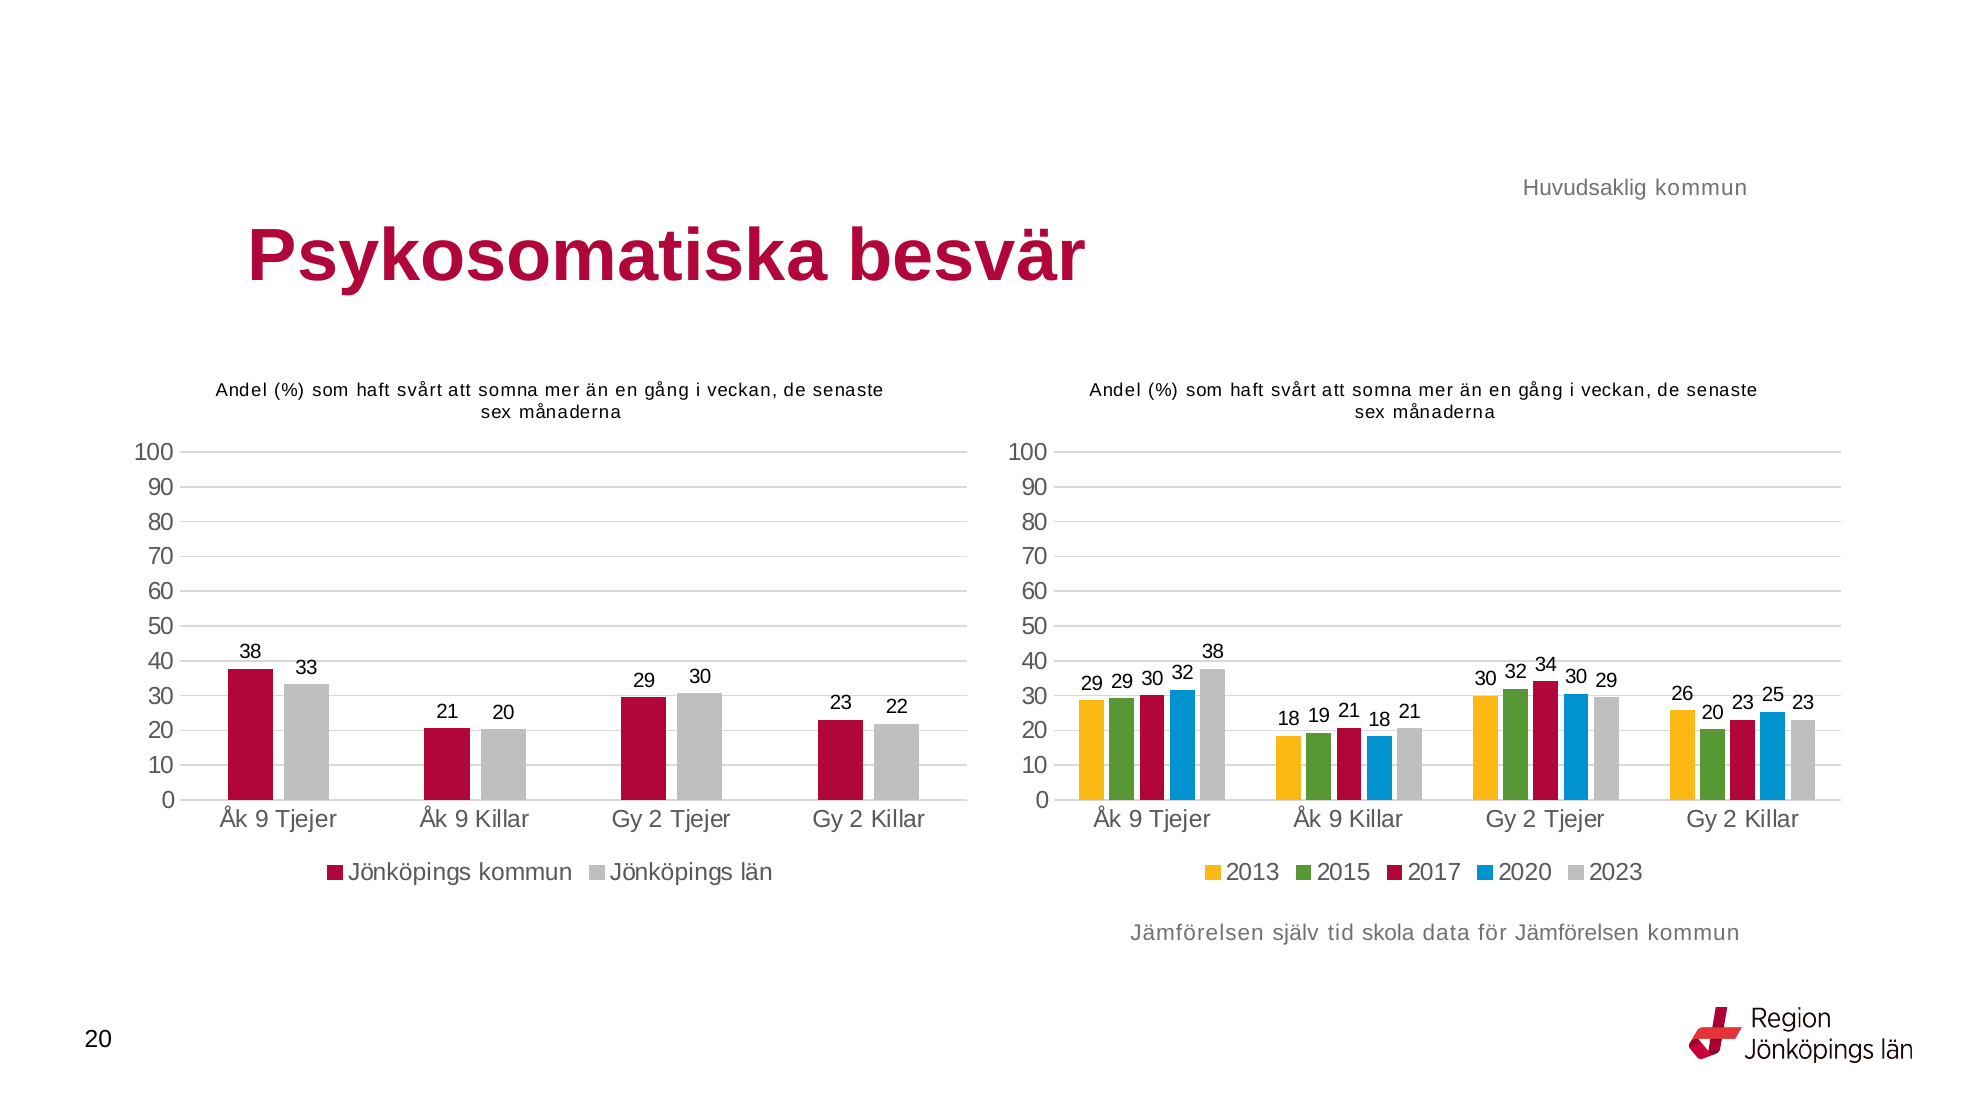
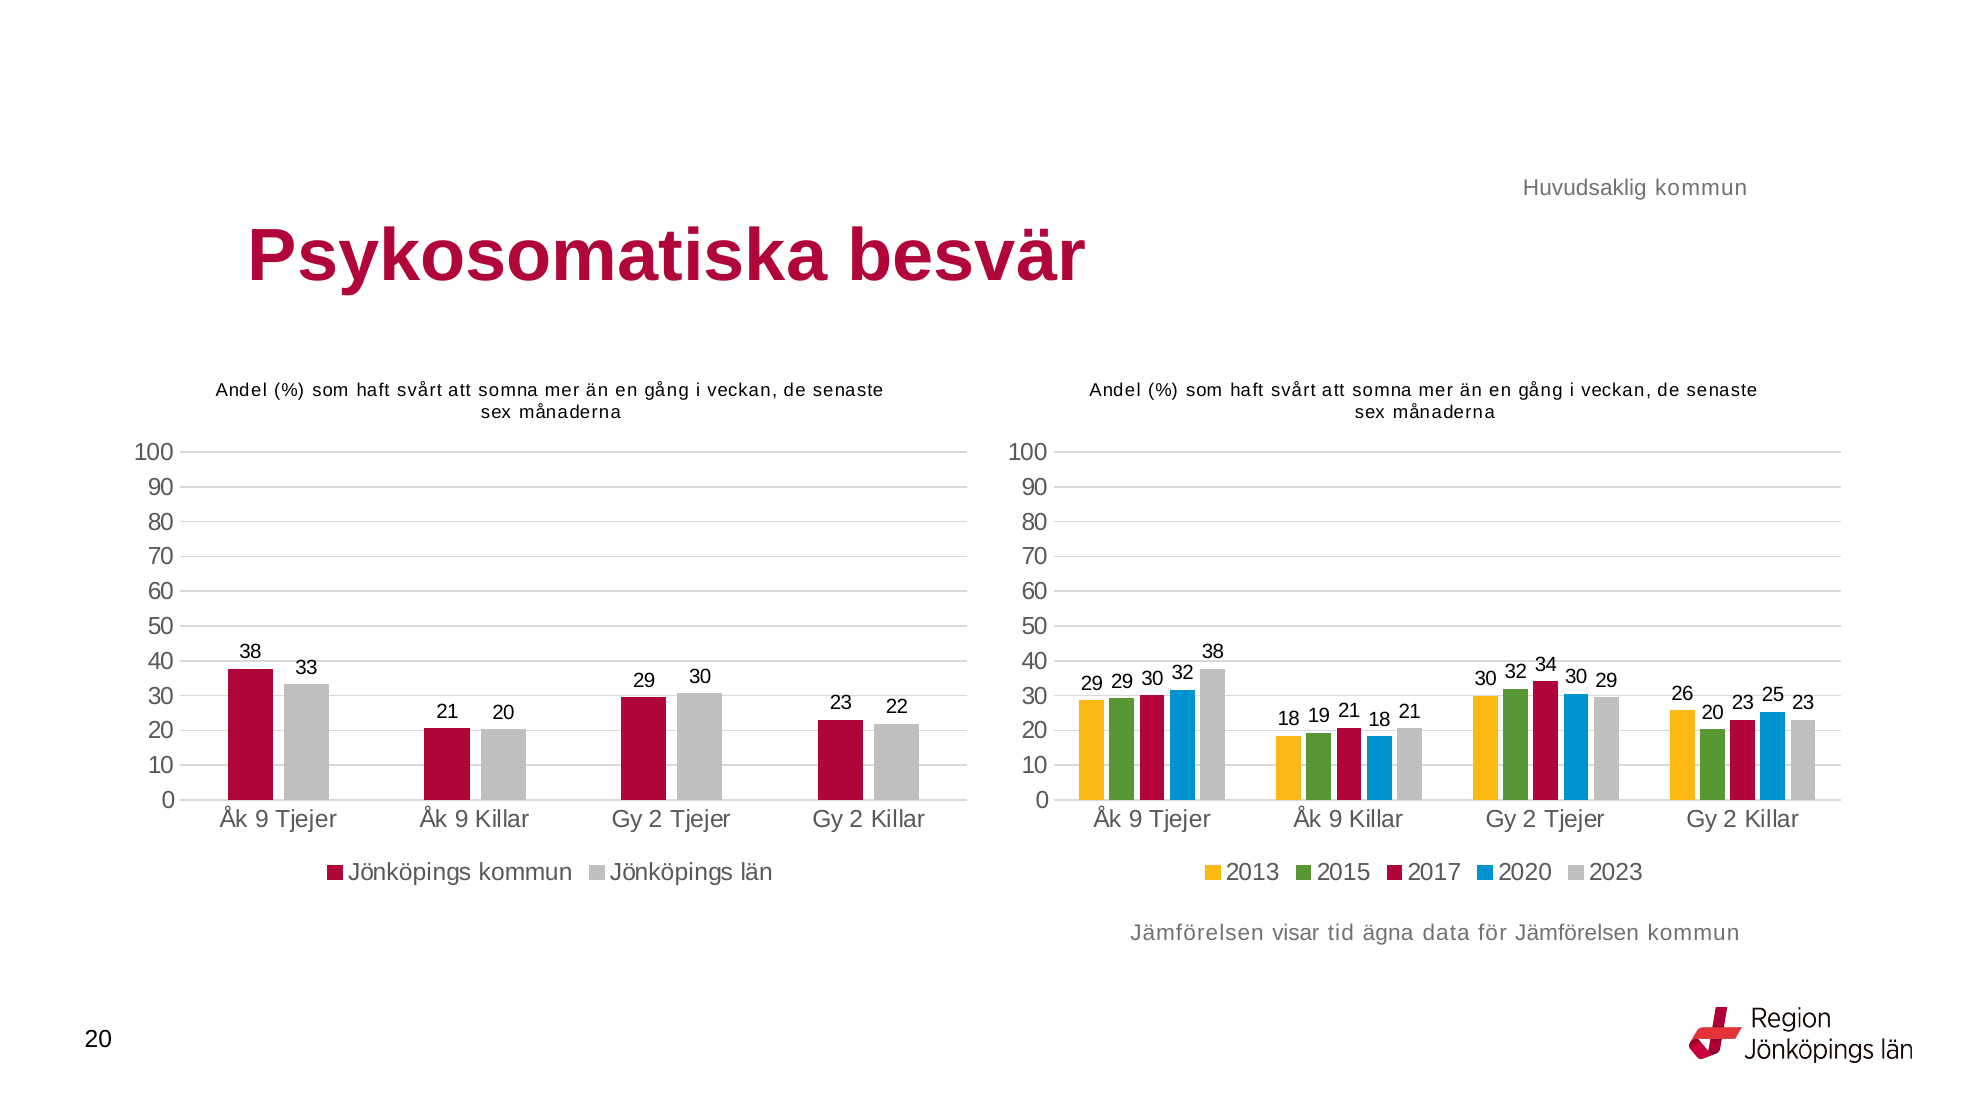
själv: själv -> visar
skola: skola -> ägna
